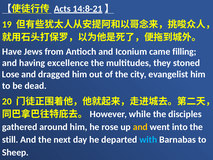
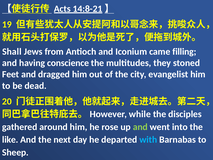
Have: Have -> Shall
excellence: excellence -> conscience
Lose: Lose -> Feet
and at (140, 127) colour: yellow -> light green
still: still -> like
